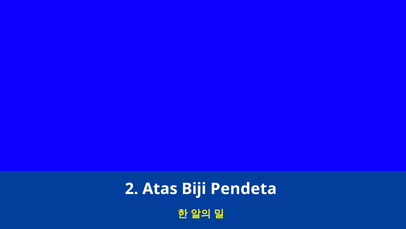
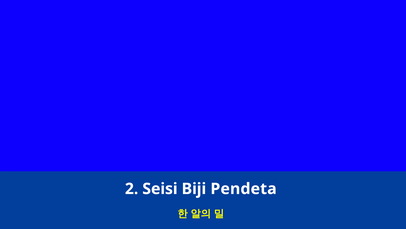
Atas: Atas -> Seisi
